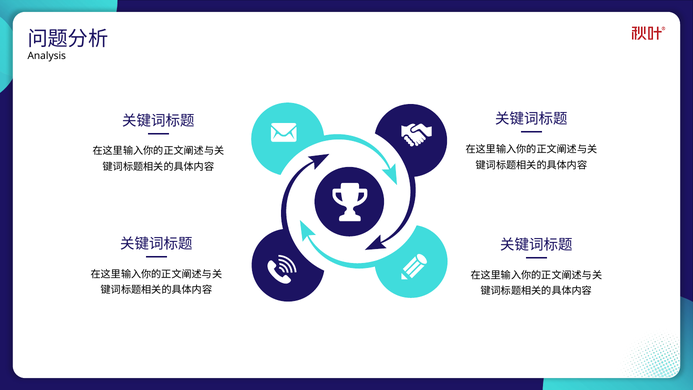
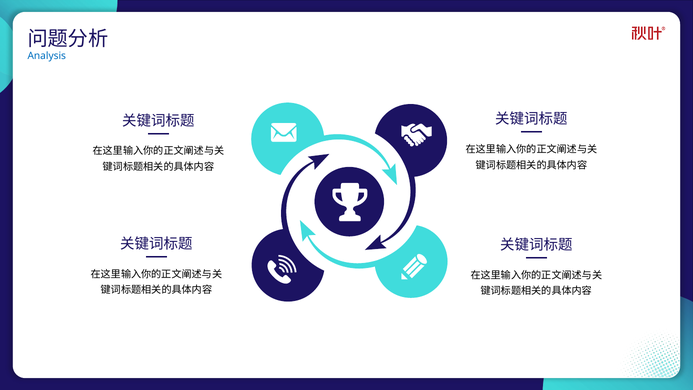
Analysis colour: black -> blue
